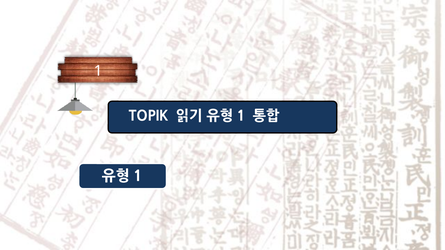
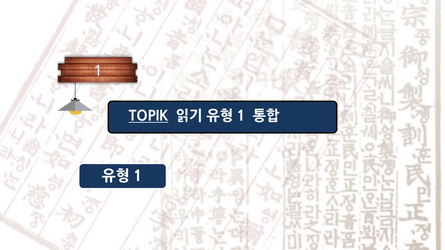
TOPIK underline: none -> present
